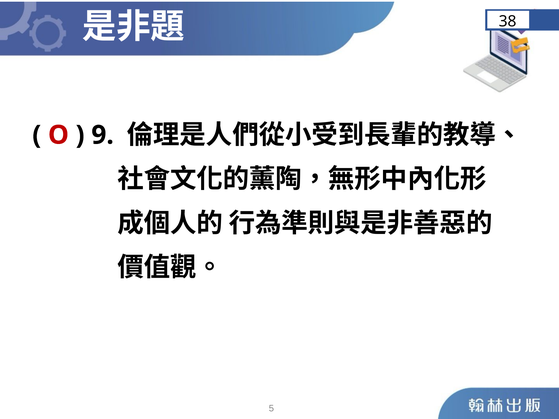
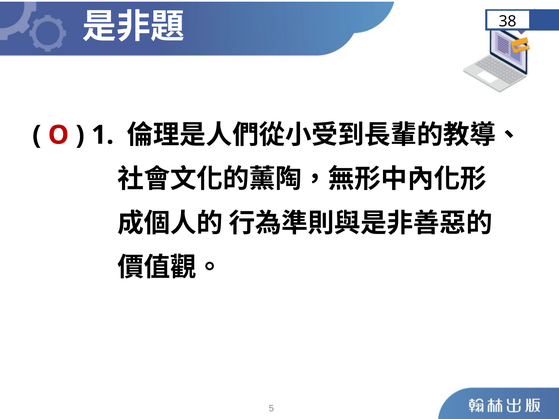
9: 9 -> 1
